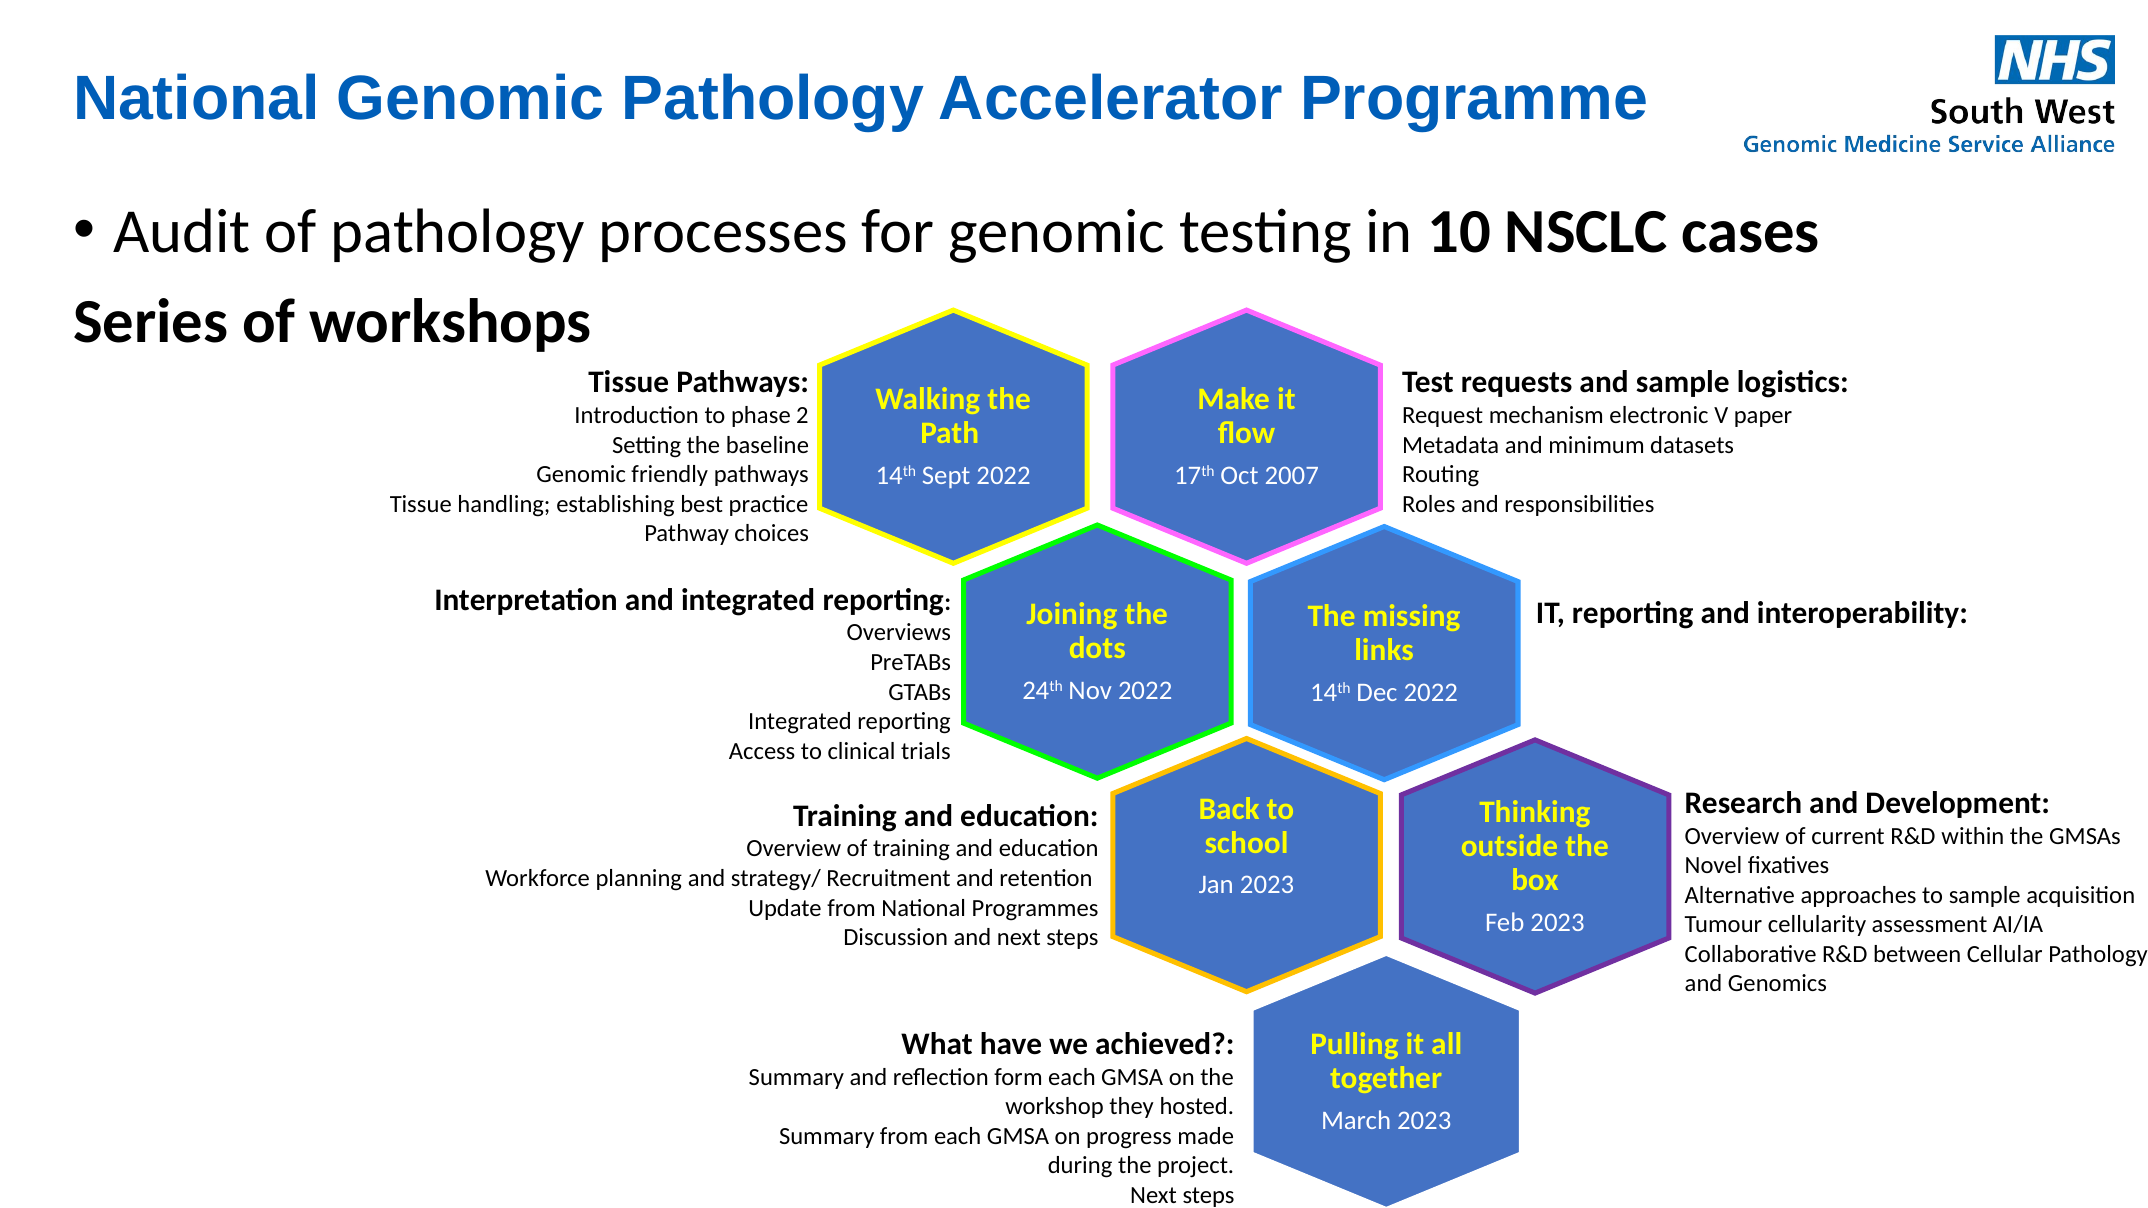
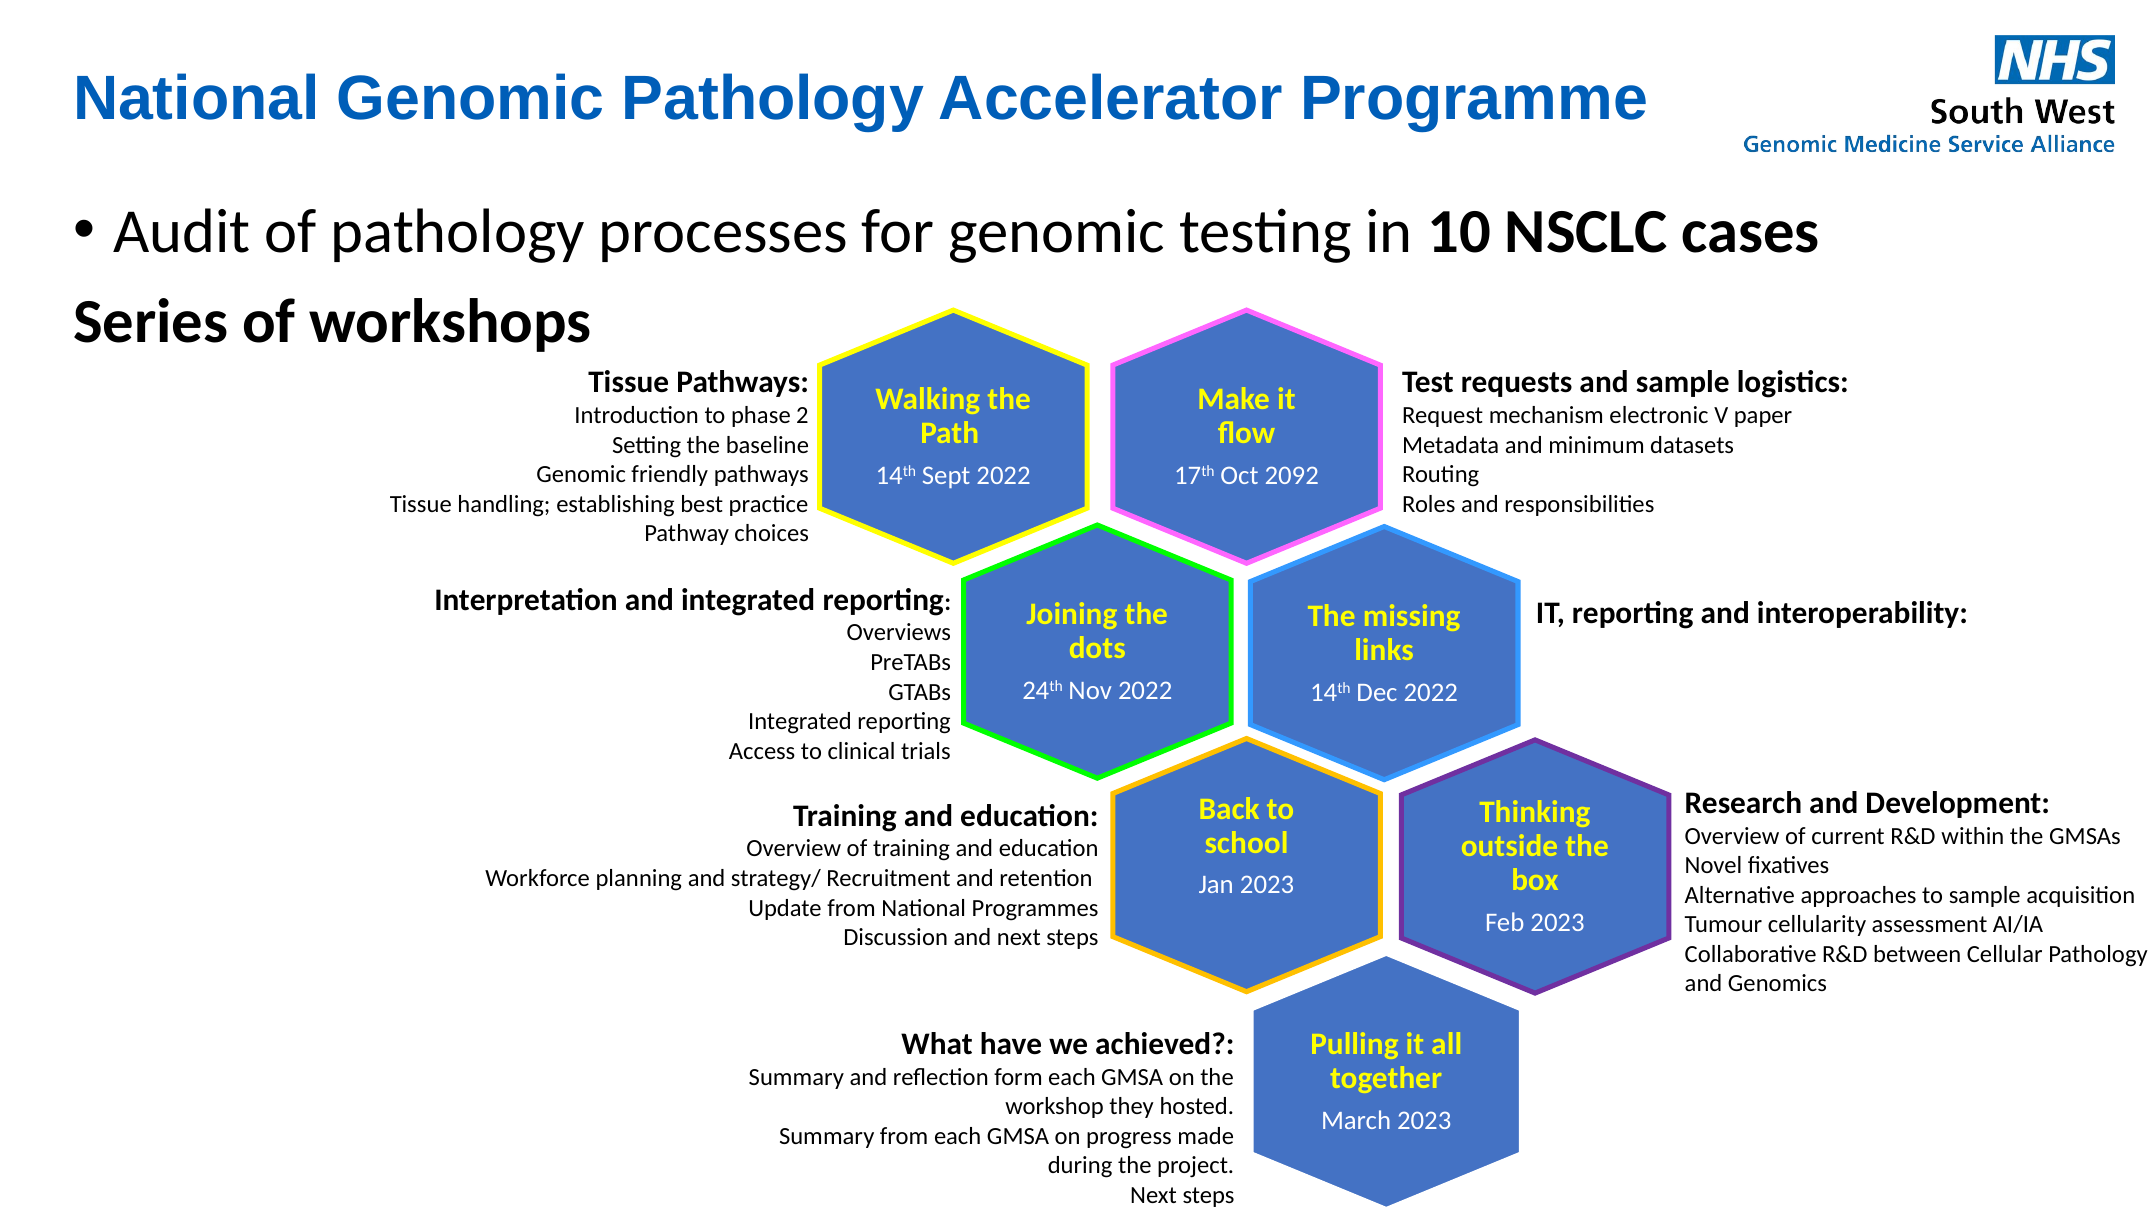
2007: 2007 -> 2092
